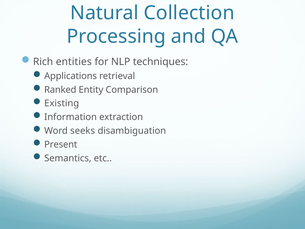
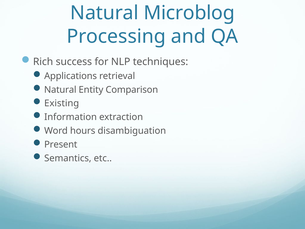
Collection: Collection -> Microblog
entities: entities -> success
Ranked at (60, 90): Ranked -> Natural
seeks: seeks -> hours
